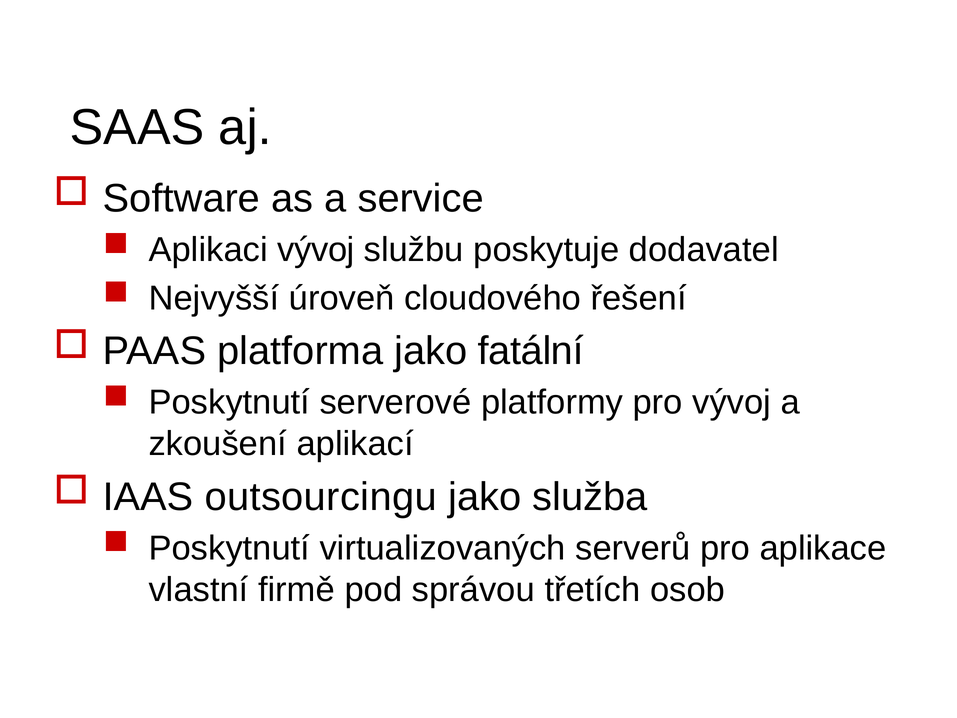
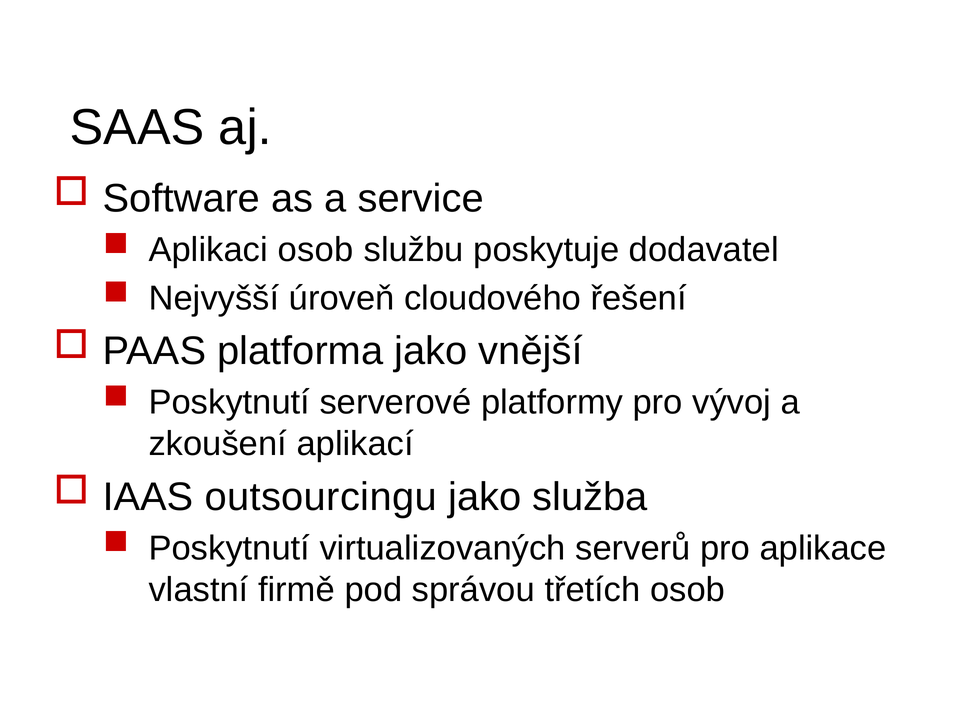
Aplikaci vývoj: vývoj -> osob
fatální: fatální -> vnější
